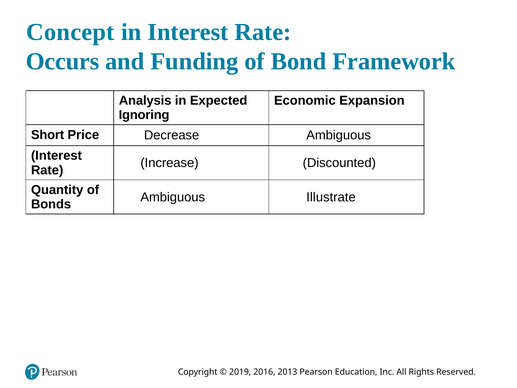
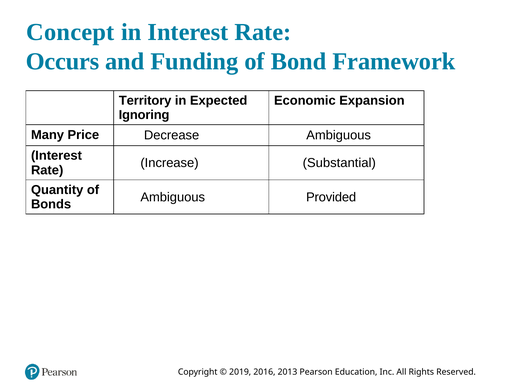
Analysis: Analysis -> Territory
Short: Short -> Many
Discounted: Discounted -> Substantial
Illustrate: Illustrate -> Provided
